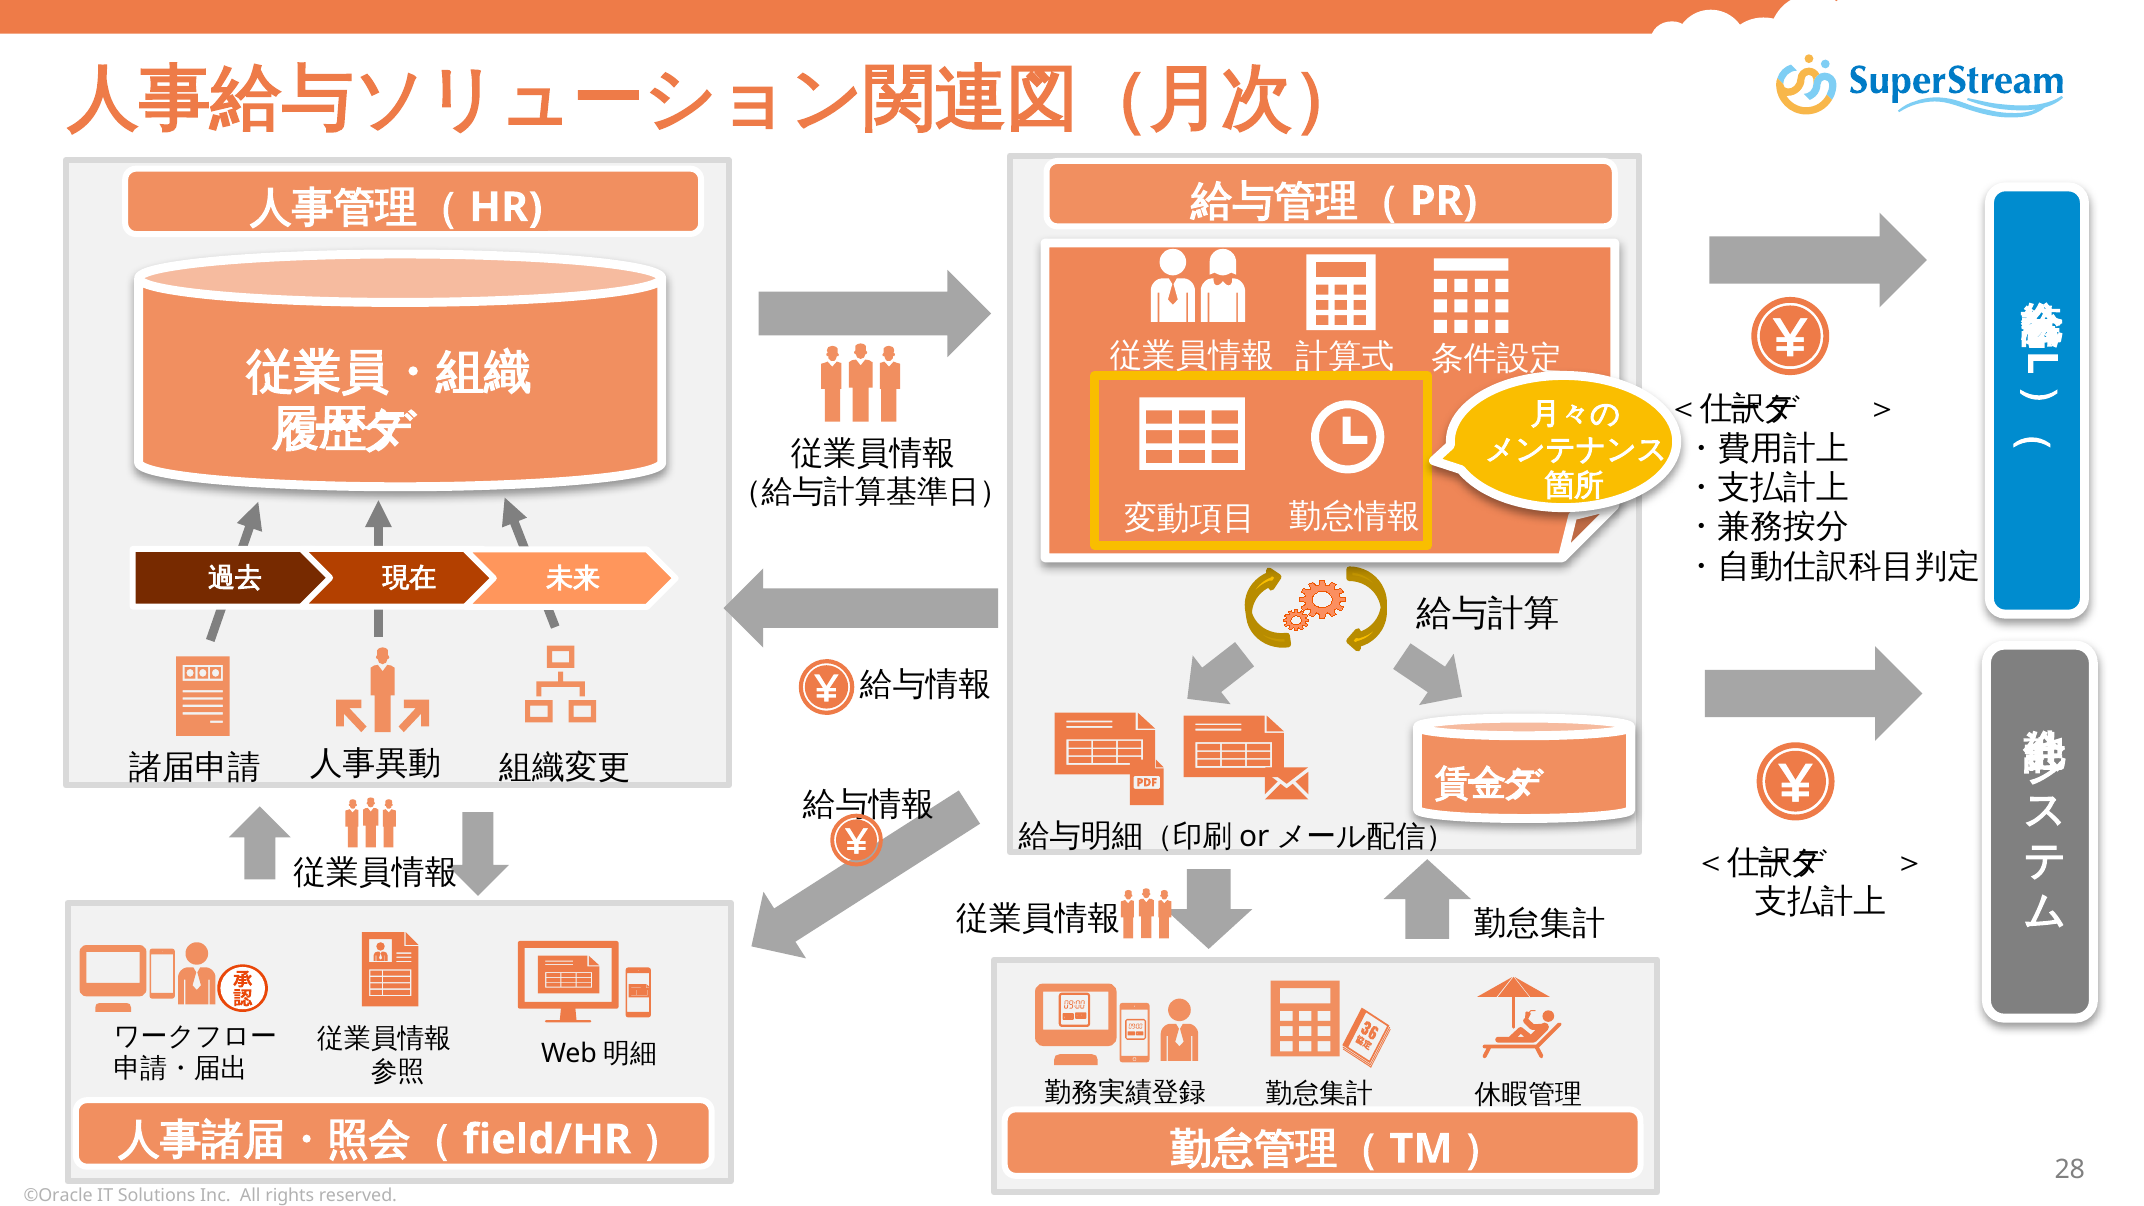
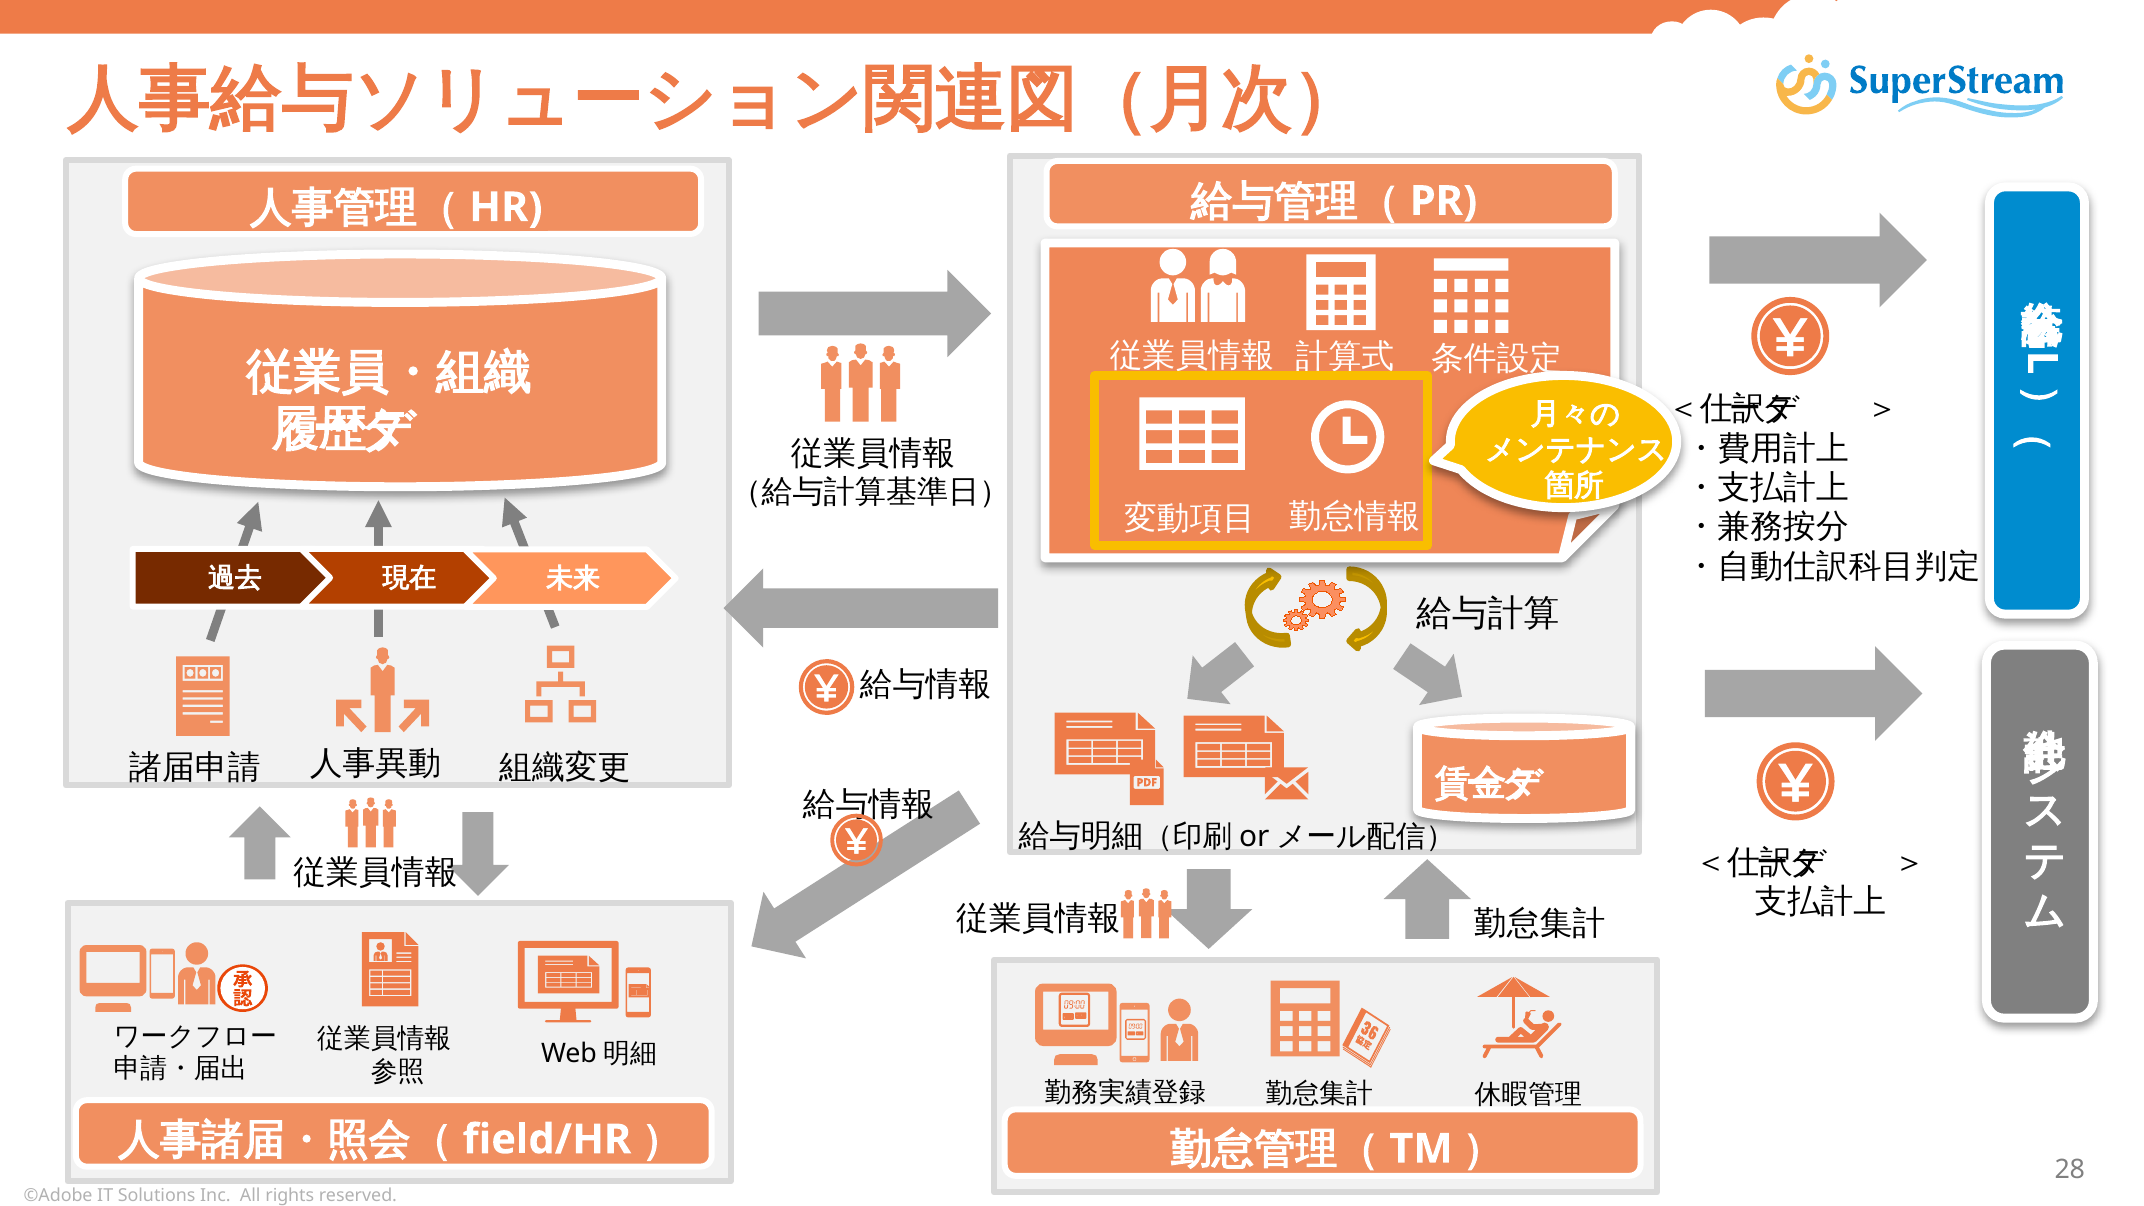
©Oracle: ©Oracle -> ©Adobe
